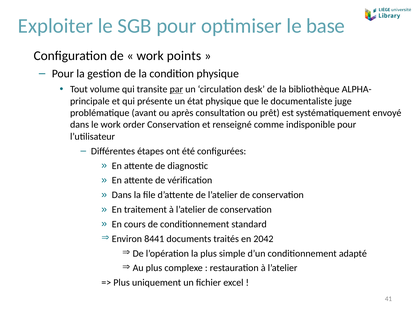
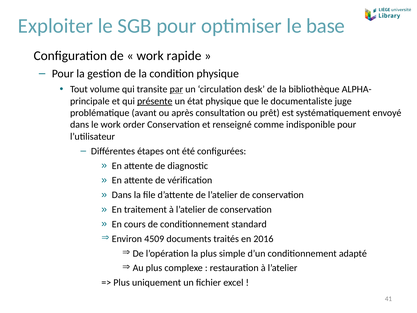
points: points -> rapide
présente underline: none -> present
8441: 8441 -> 4509
2042: 2042 -> 2016
